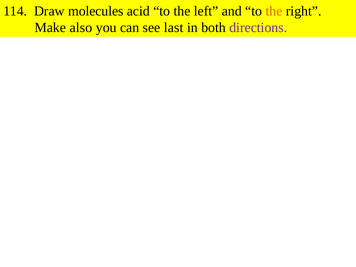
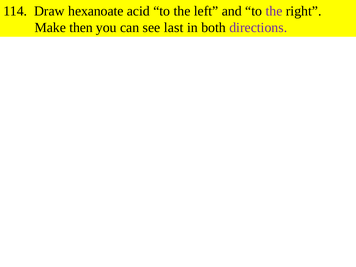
molecules: molecules -> hexanoate
the at (274, 11) colour: orange -> purple
also: also -> then
